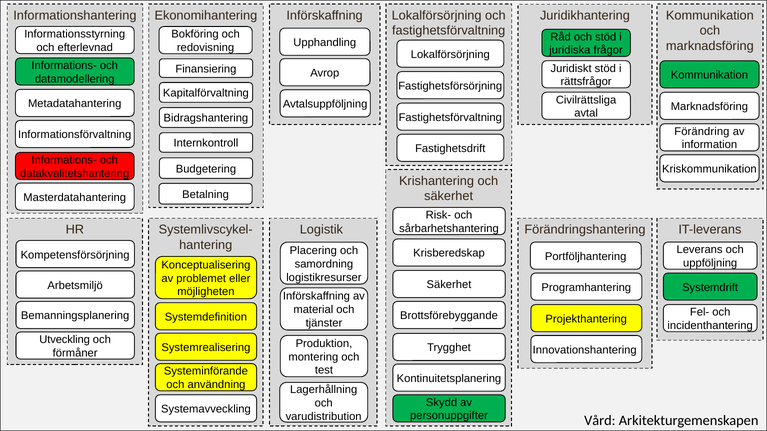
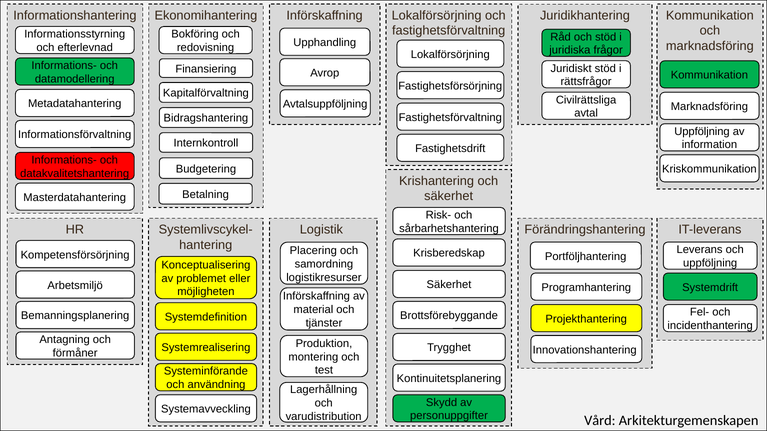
Förändring at (702, 131): Förändring -> Uppföljning
Utveckling: Utveckling -> Antagning
